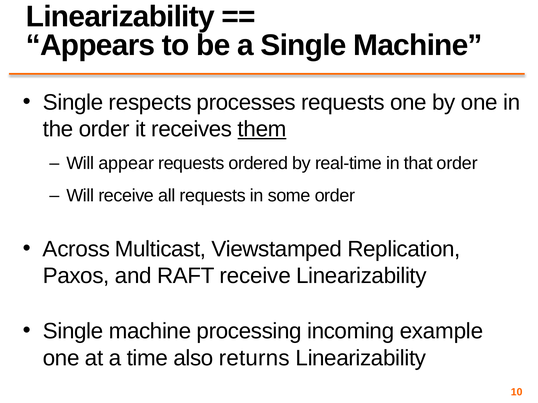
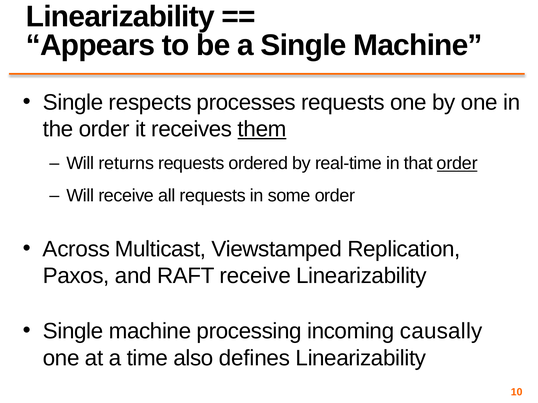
appear: appear -> returns
order at (457, 164) underline: none -> present
example: example -> causally
returns: returns -> defines
